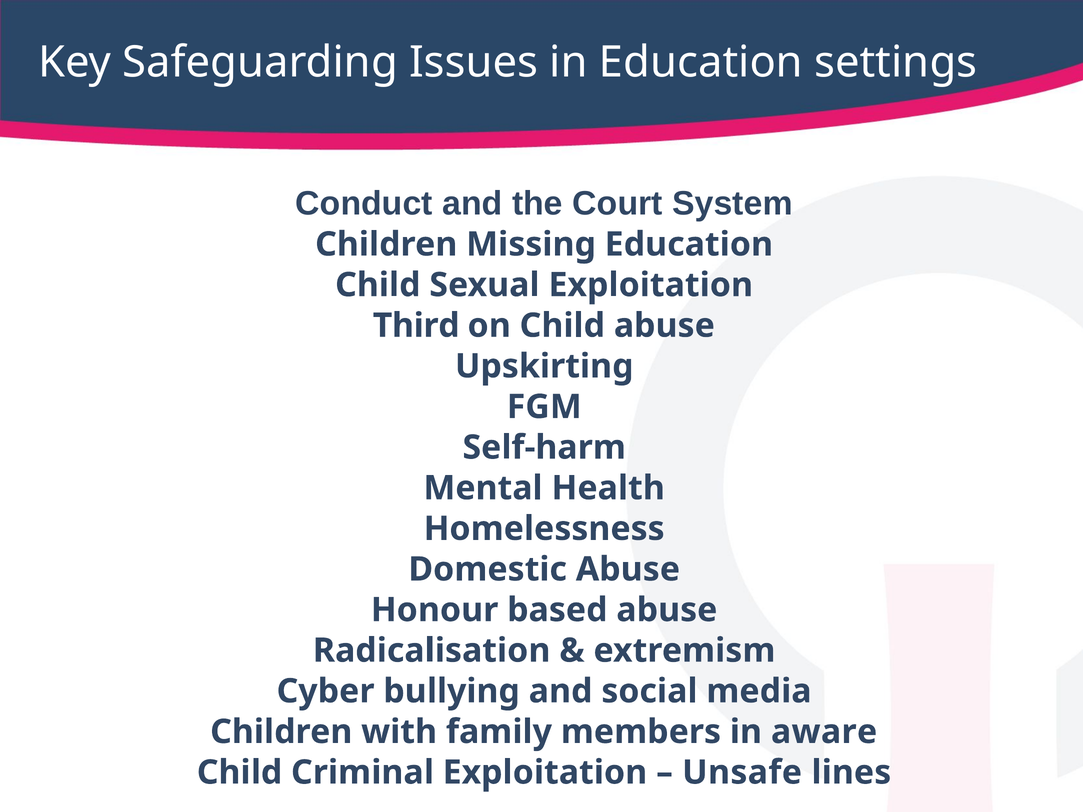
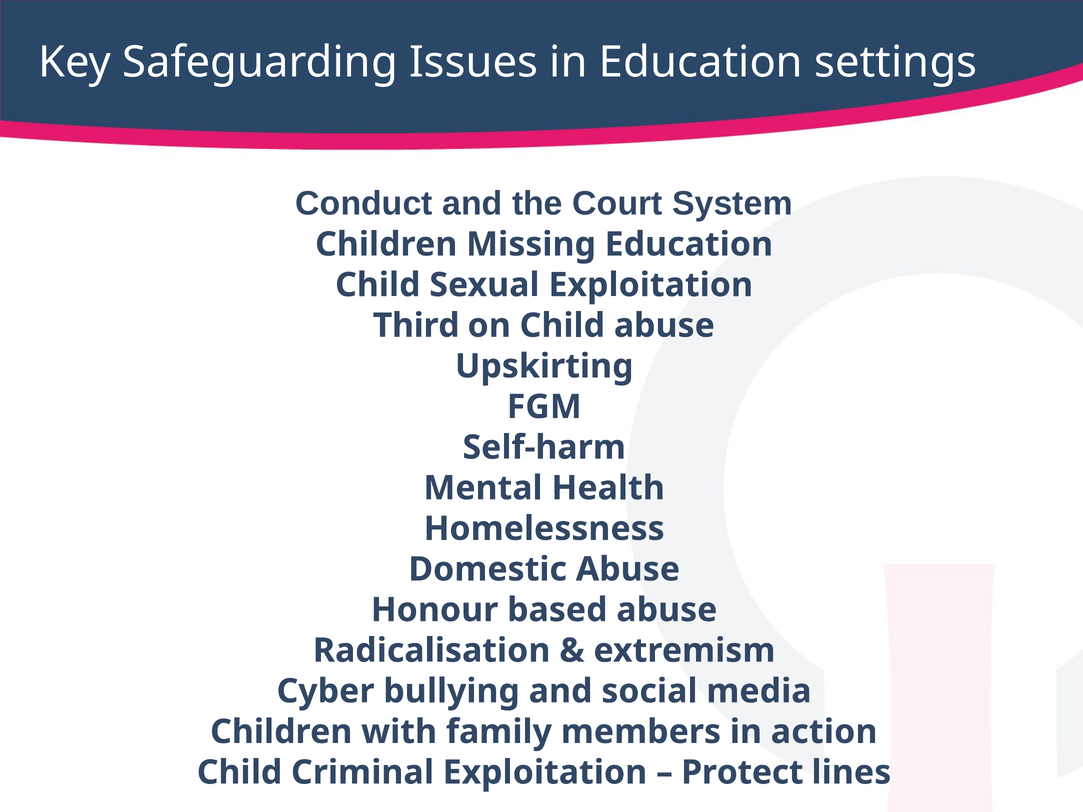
aware: aware -> action
Unsafe: Unsafe -> Protect
